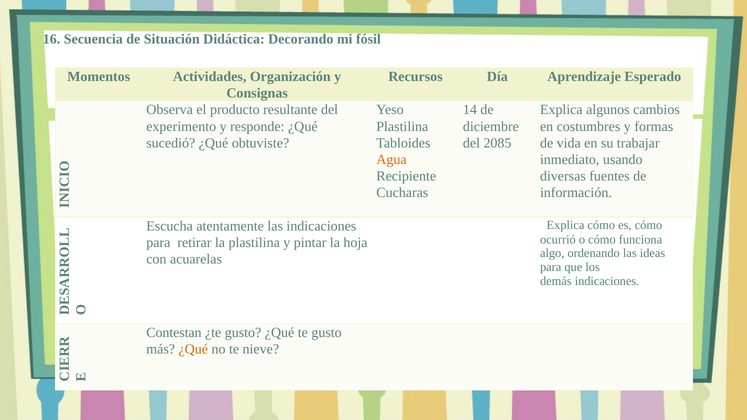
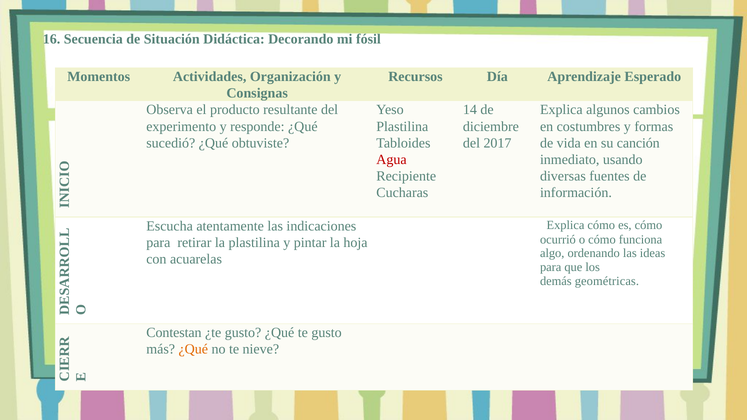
2085: 2085 -> 2017
trabajar: trabajar -> canción
Agua colour: orange -> red
demás indicaciones: indicaciones -> geométricas
